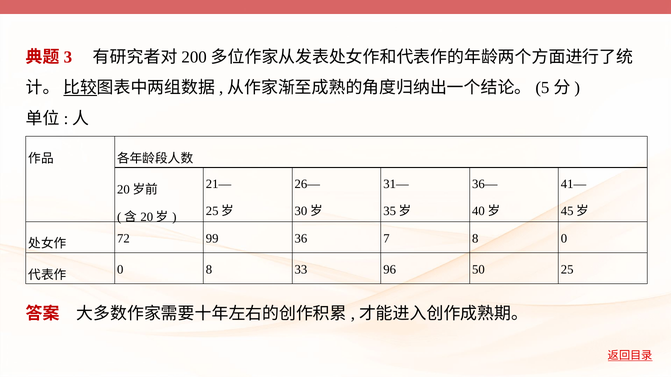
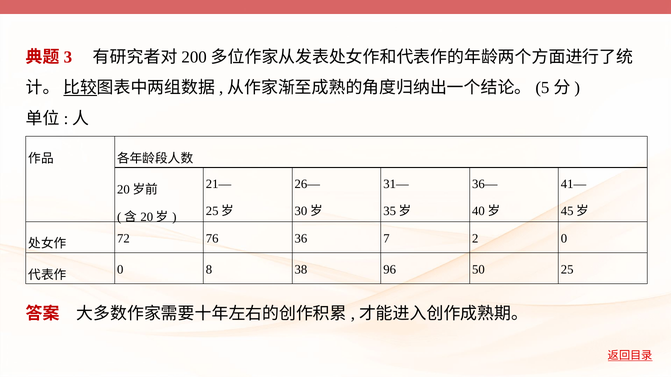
99: 99 -> 76
7 8: 8 -> 2
33: 33 -> 38
